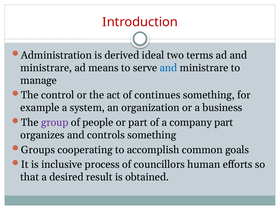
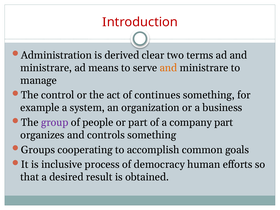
ideal: ideal -> clear
and at (168, 68) colour: blue -> orange
councillors: councillors -> democracy
